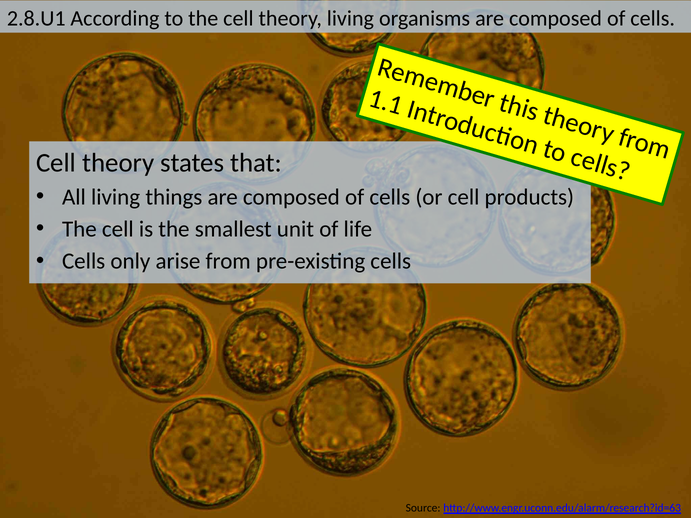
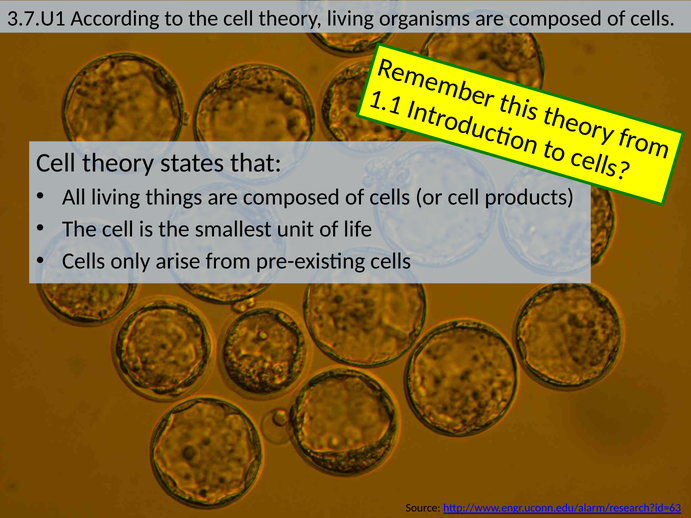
2.8.U1: 2.8.U1 -> 3.7.U1
